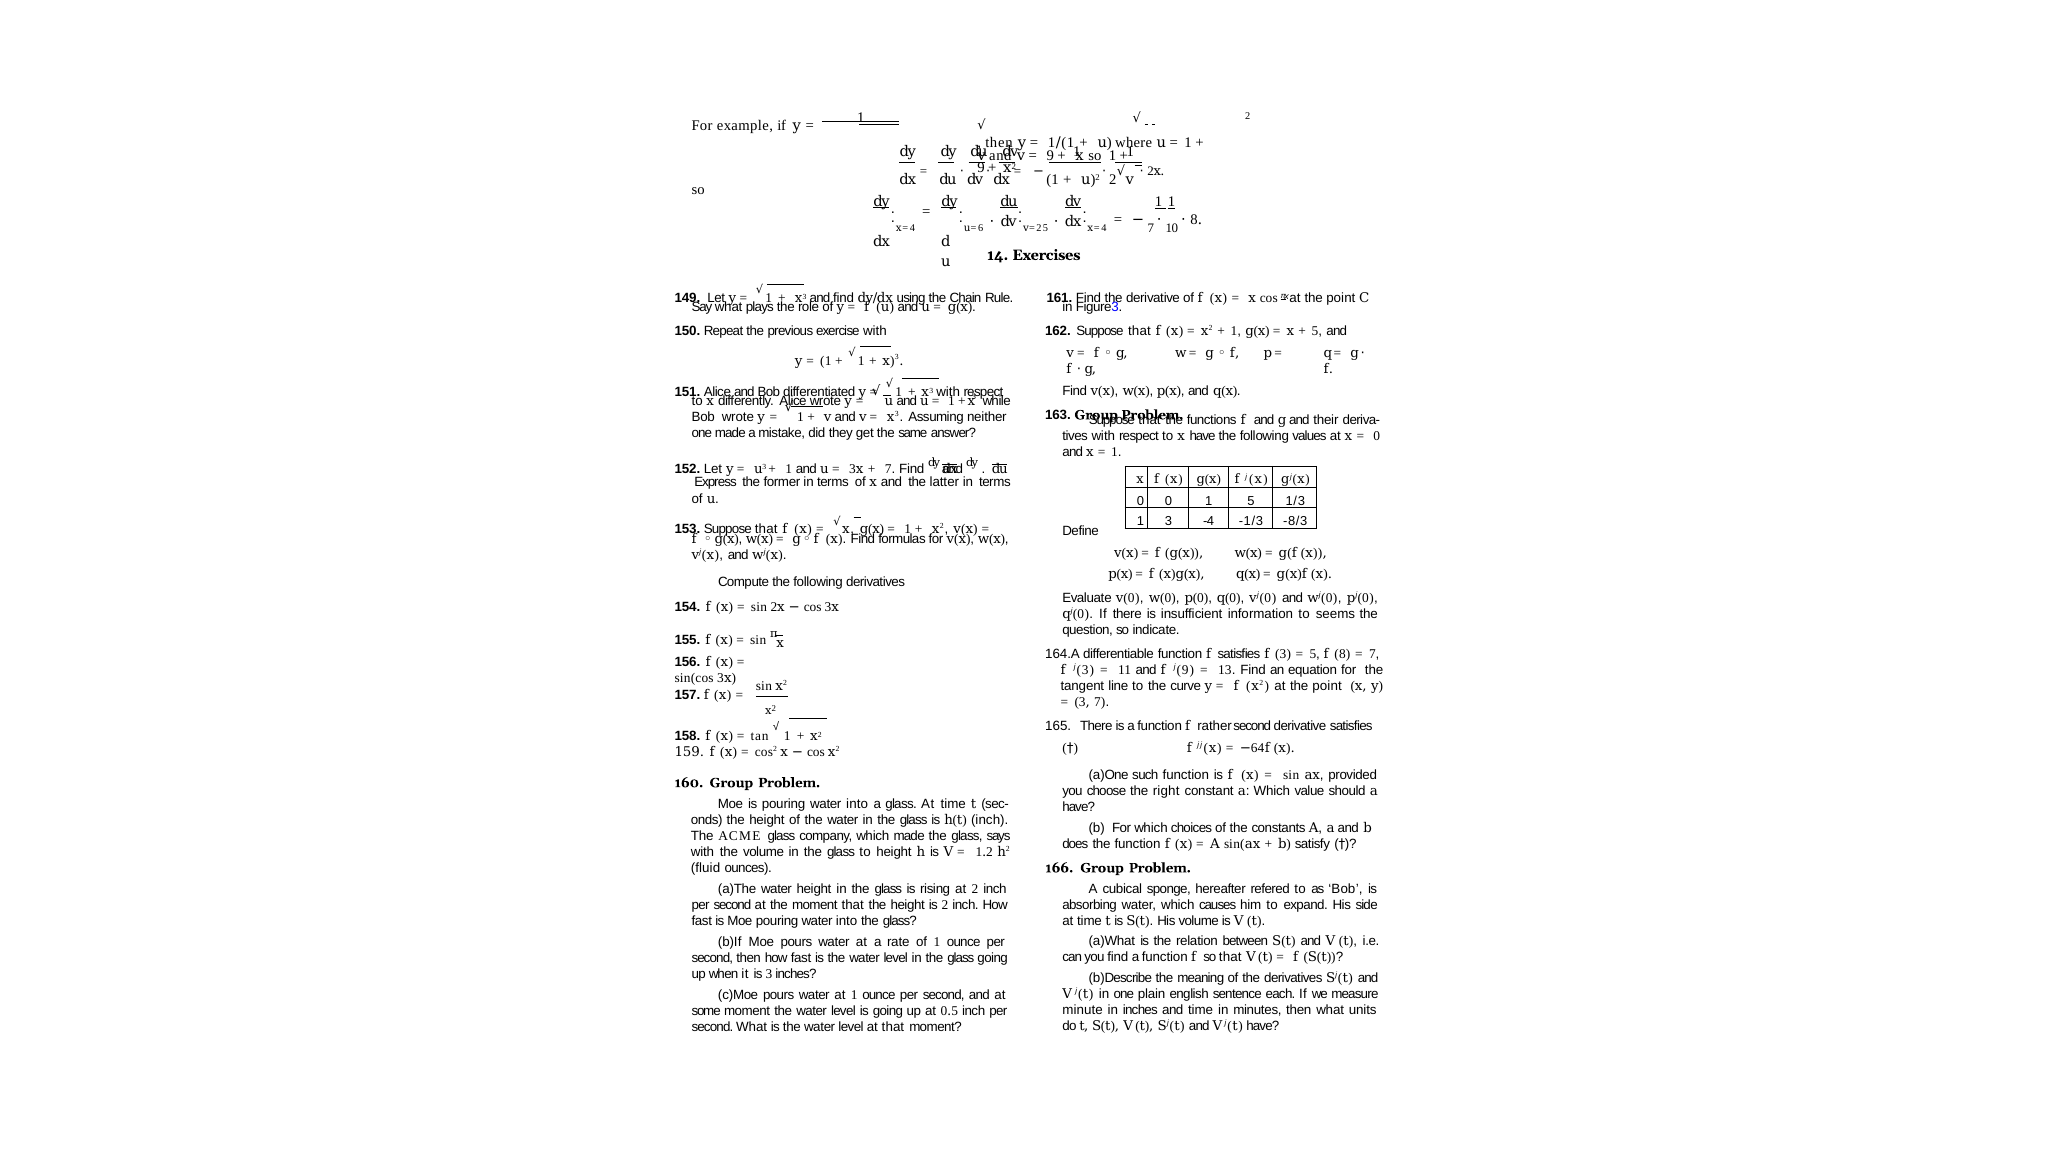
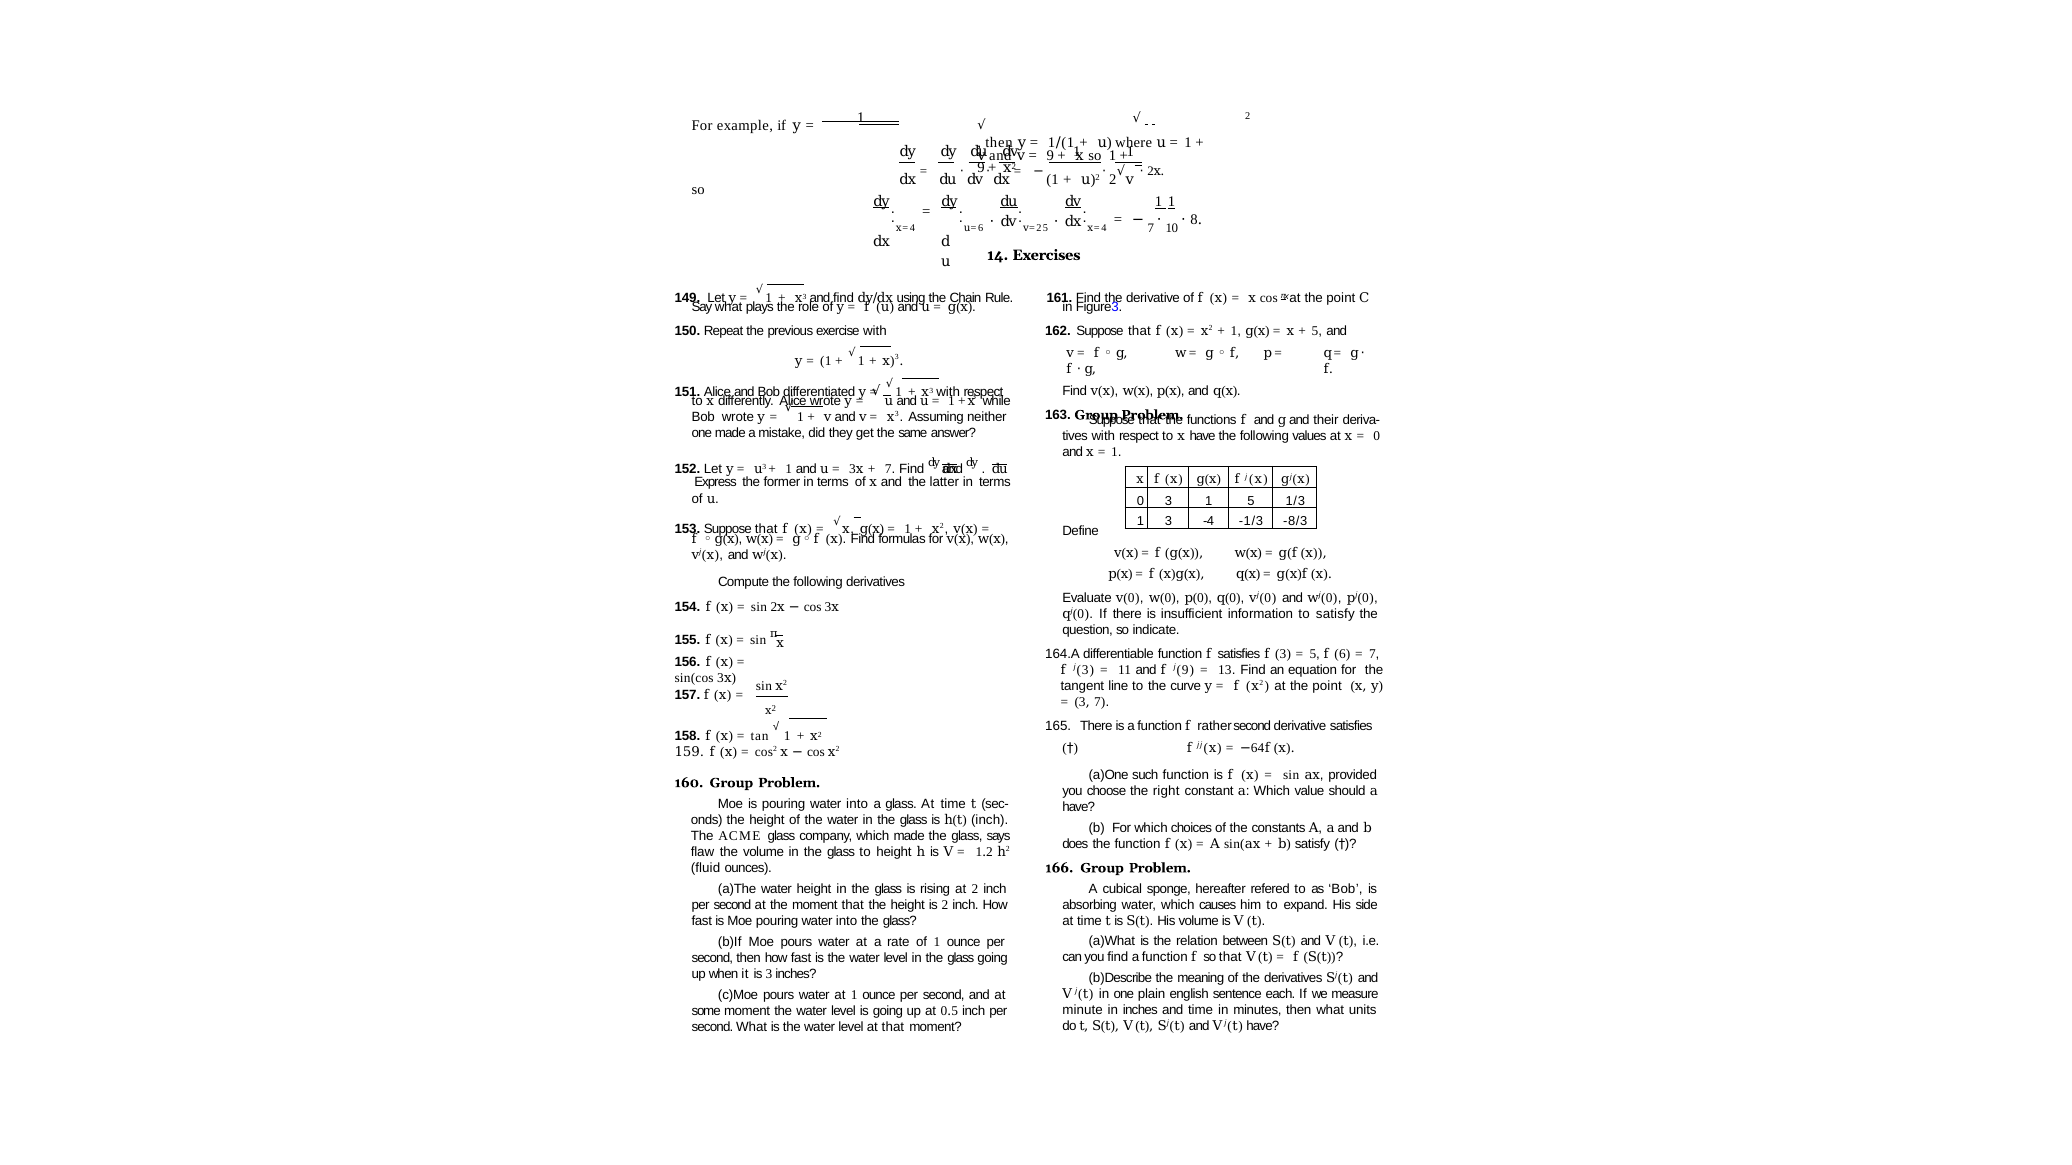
0 0: 0 -> 3
to seems: seems -> satisfy
f 8: 8 -> 6
with at (702, 852): with -> flaw
